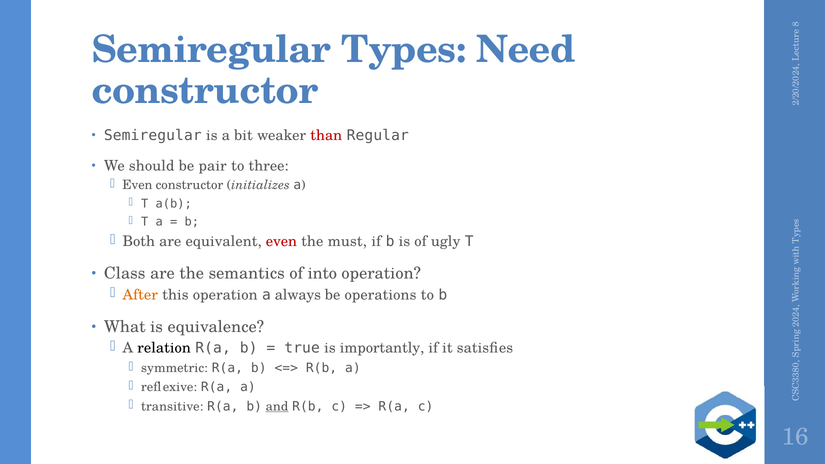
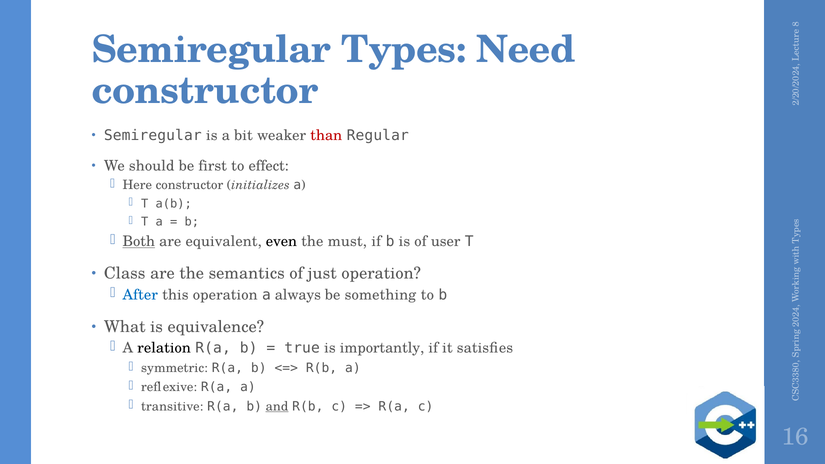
pair: pair -> first
three: three -> effect
Even at (137, 185): Even -> Here
Both underline: none -> present
even at (281, 241) colour: red -> black
ugly: ugly -> user
into: into -> just
After colour: orange -> blue
operations: operations -> something
